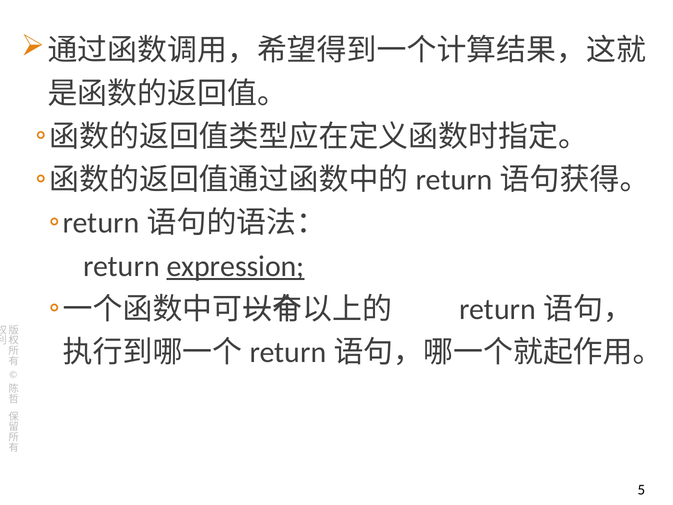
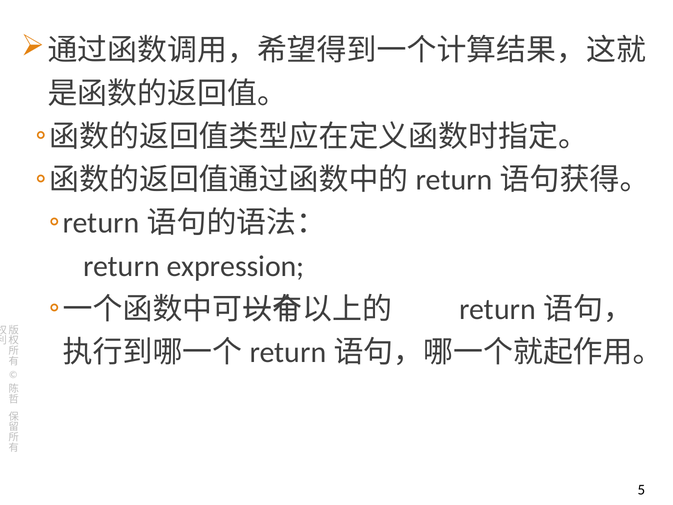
expression underline: present -> none
